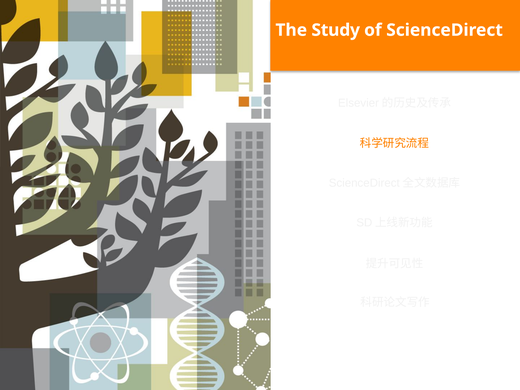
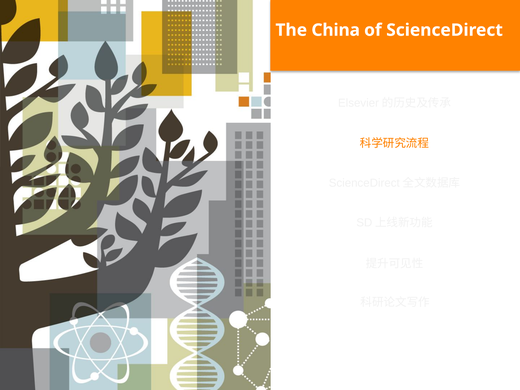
Study: Study -> China
